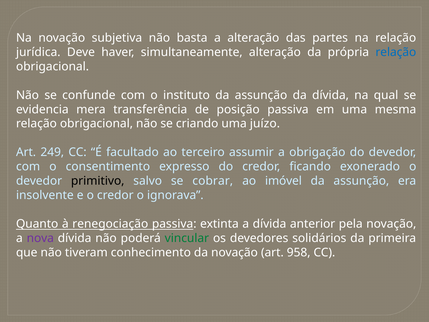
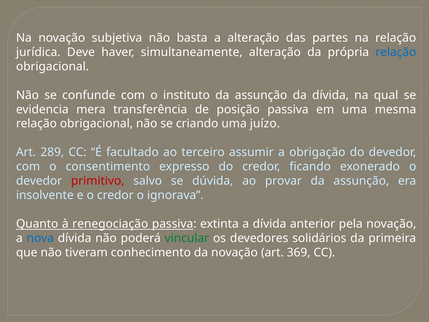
249: 249 -> 289
primitivo colour: black -> red
cobrar: cobrar -> dúvida
imóvel: imóvel -> provar
nova colour: purple -> blue
958: 958 -> 369
